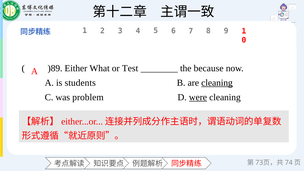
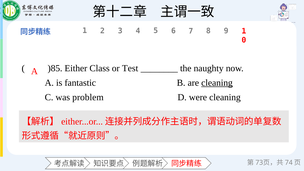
)89: )89 -> )85
What: What -> Class
because: because -> naughty
students: students -> fantastic
were underline: present -> none
